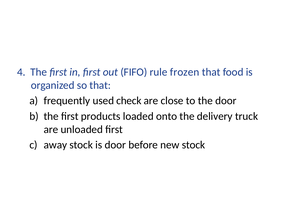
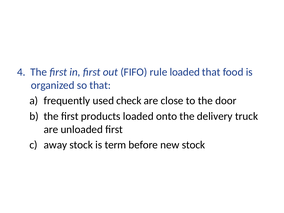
rule frozen: frozen -> loaded
is door: door -> term
